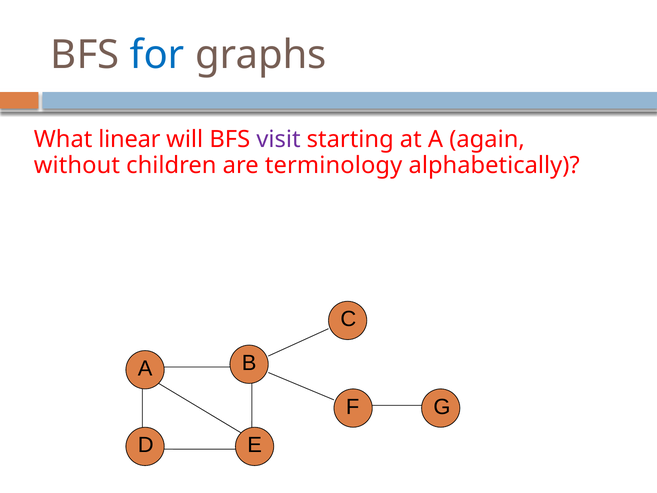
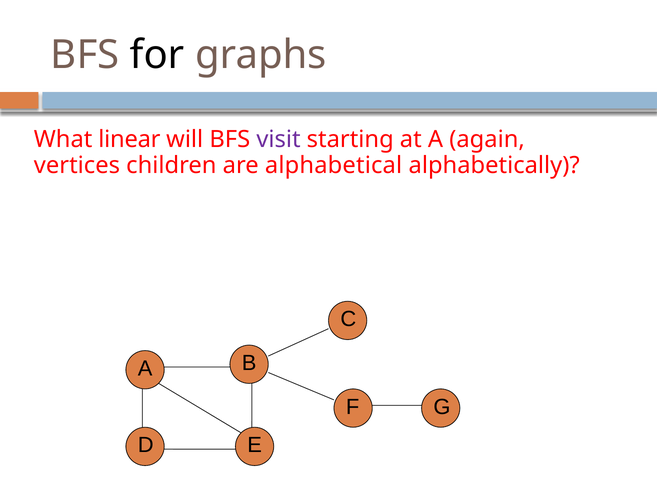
for colour: blue -> black
without: without -> vertices
terminology: terminology -> alphabetical
